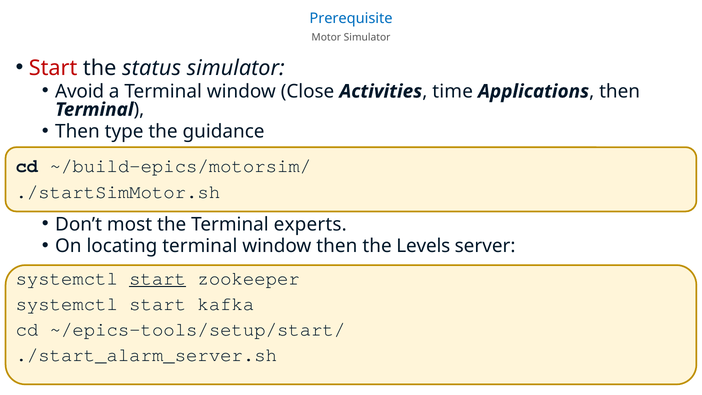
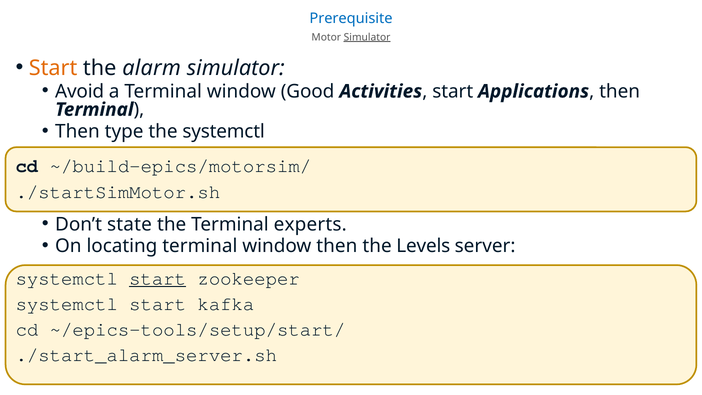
Simulator at (367, 37) underline: none -> present
Start at (53, 68) colour: red -> orange
status: status -> alarm
Close: Close -> Good
time at (453, 91): time -> start
the guidance: guidance -> systemctl
most: most -> state
